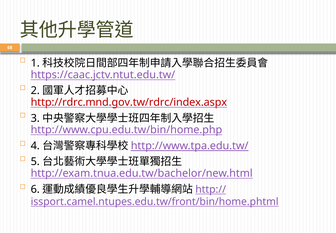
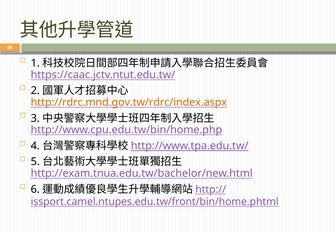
http://rdrc.mnd.gov.tw/rdrc/index.aspx colour: red -> orange
